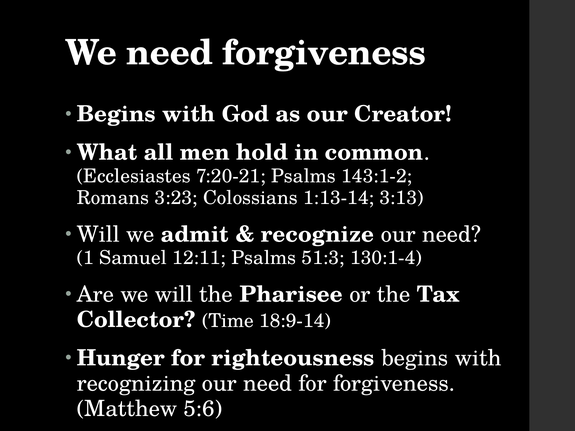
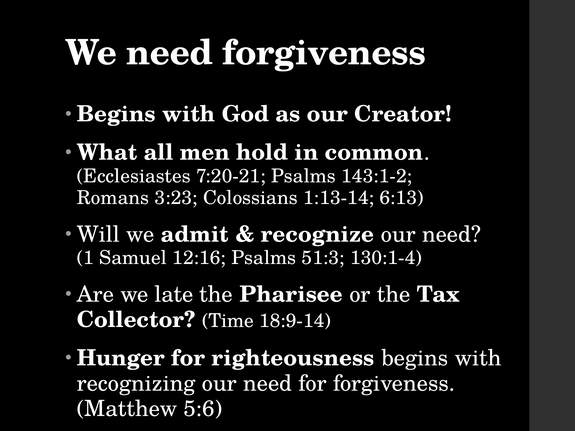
3:13: 3:13 -> 6:13
12:11: 12:11 -> 12:16
we will: will -> late
